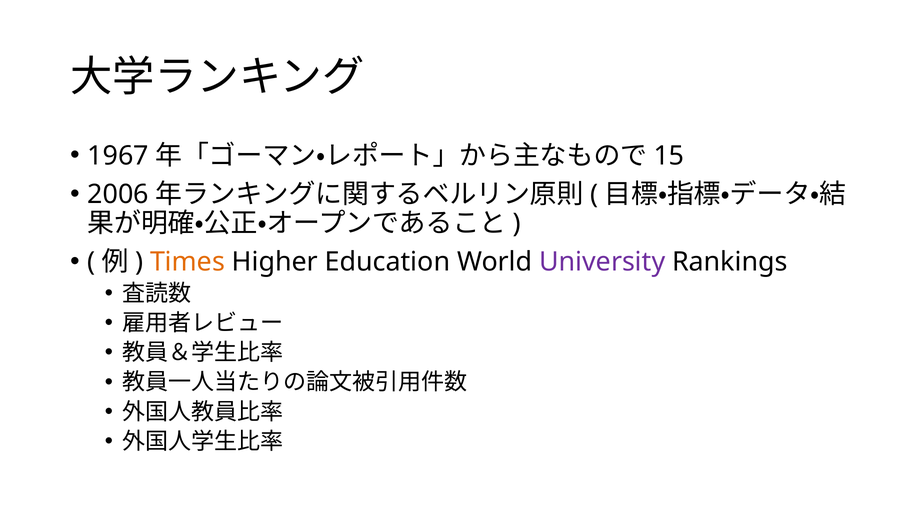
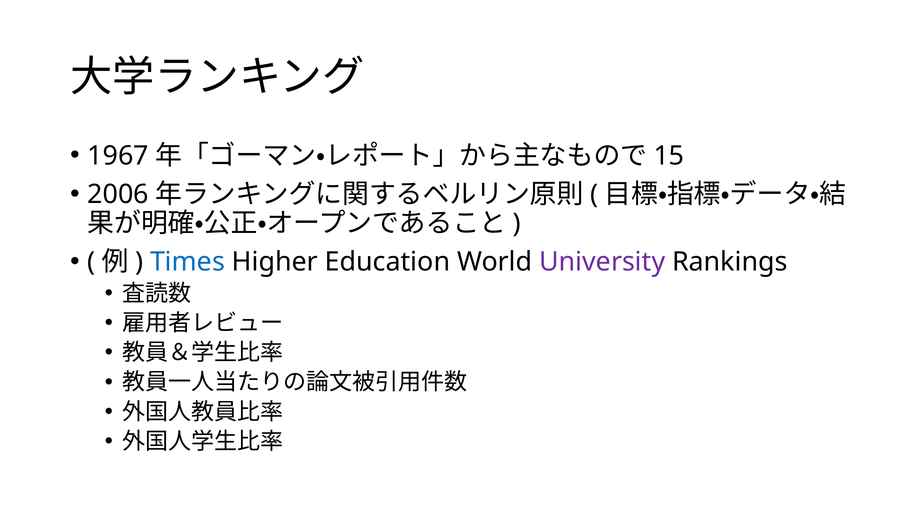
Times colour: orange -> blue
